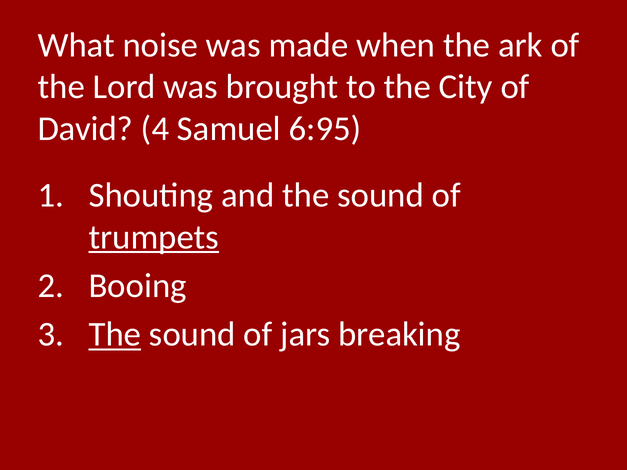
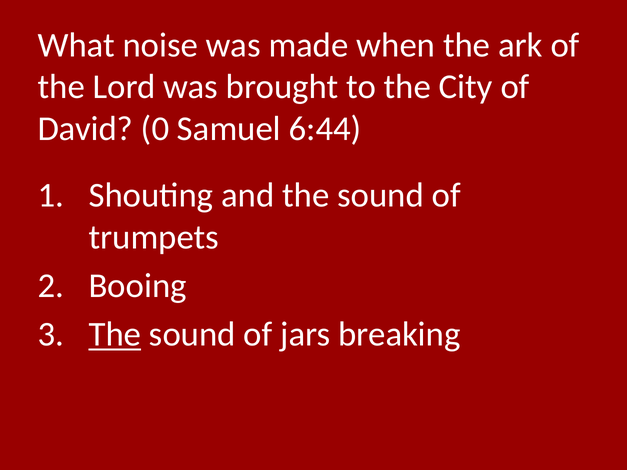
4: 4 -> 0
6:95: 6:95 -> 6:44
trumpets underline: present -> none
